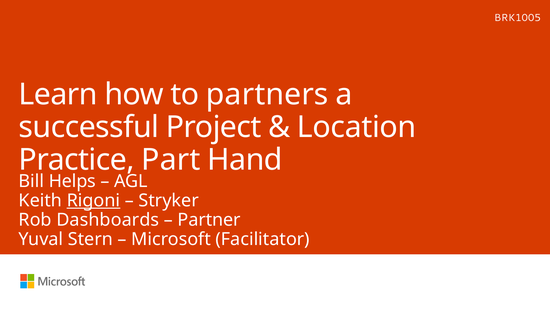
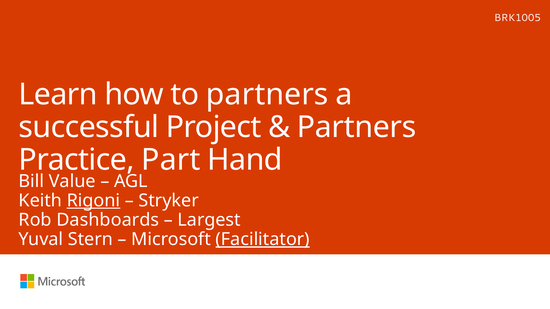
Location at (357, 127): Location -> Partners
Helps: Helps -> Value
Partner: Partner -> Largest
Facilitator underline: none -> present
